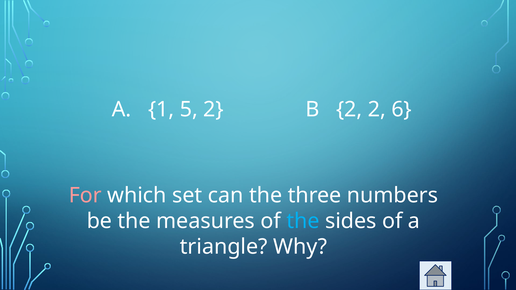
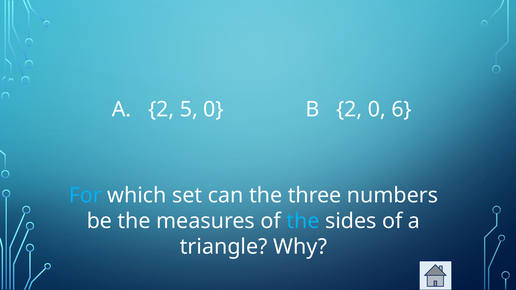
A 1: 1 -> 2
5 2: 2 -> 0
2 2: 2 -> 0
For colour: pink -> light blue
